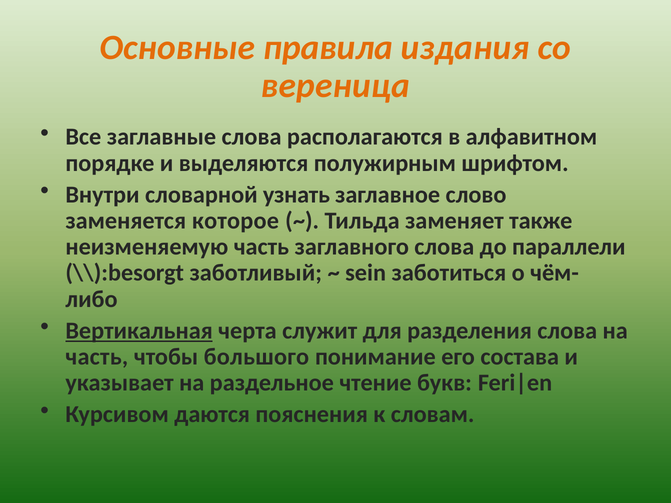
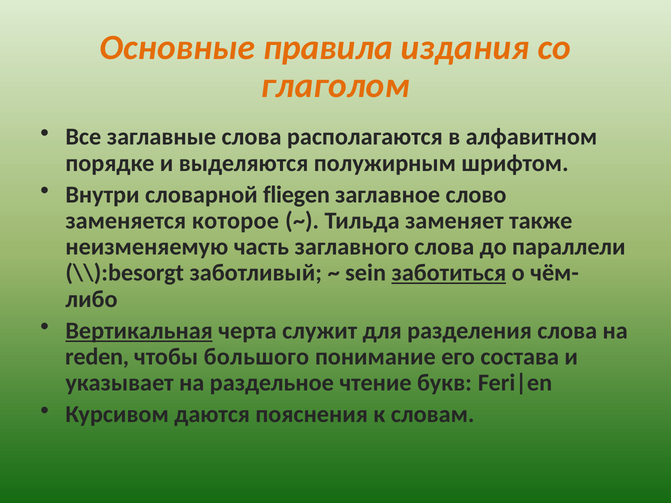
вереница: вереница -> глаголом
узнать: узнать -> fliegen
заботиться underline: none -> present
часть at (97, 357): часть -> reden
